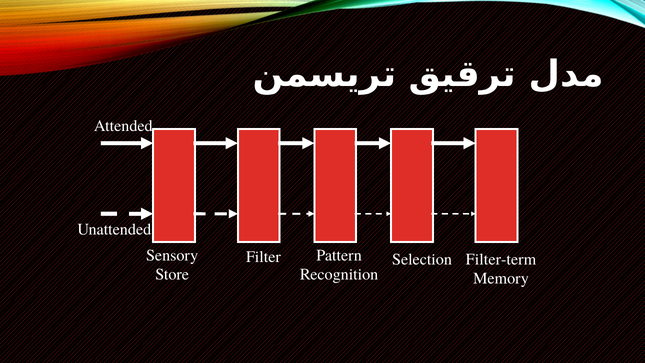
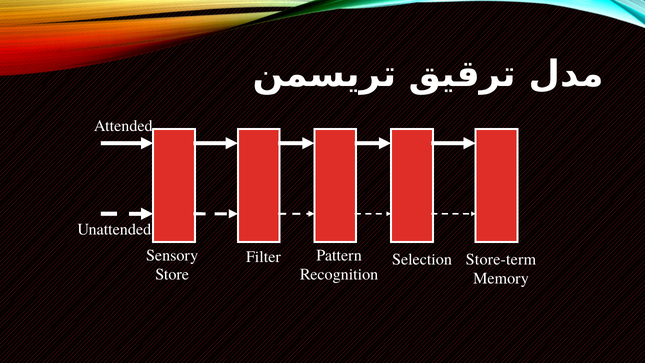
Filter-term: Filter-term -> Store-term
